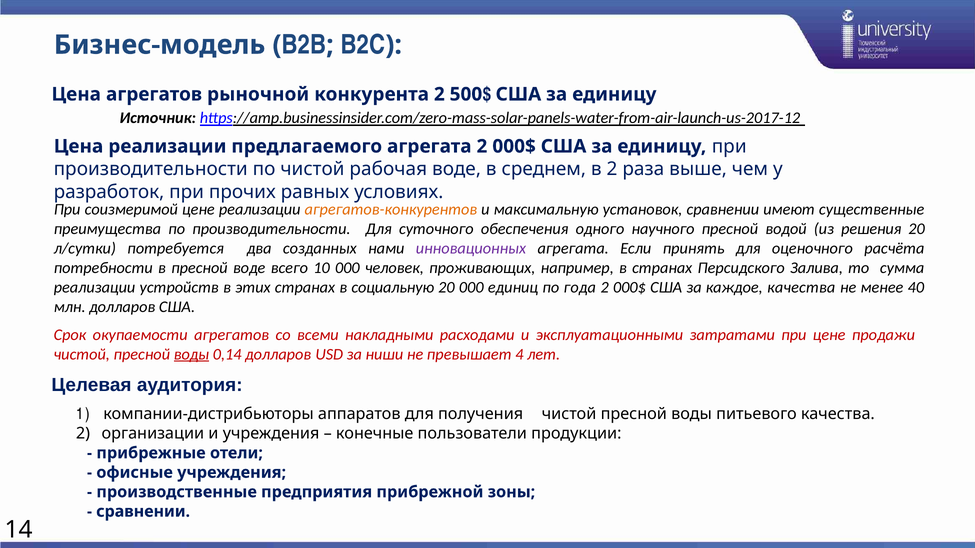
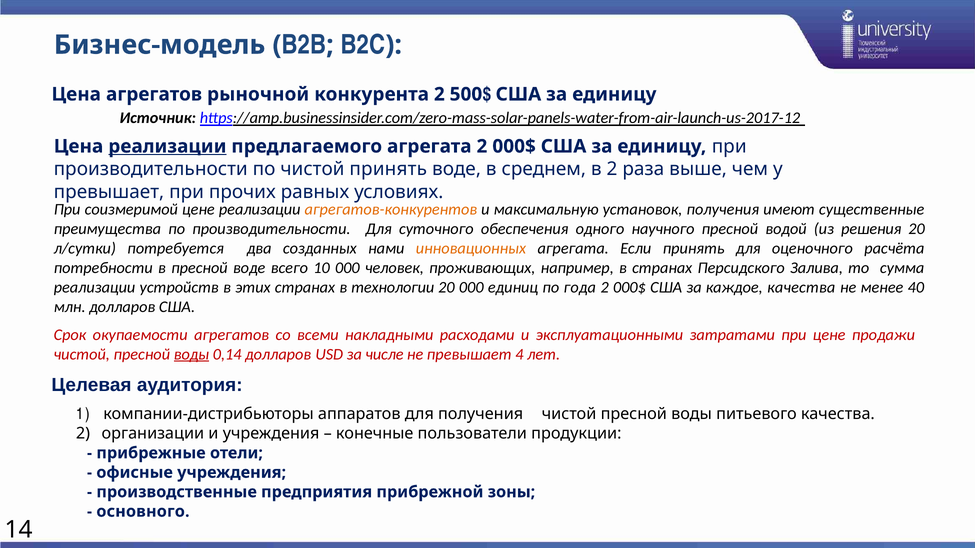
реализации at (167, 146) underline: none -> present
чистой рабочая: рабочая -> принять
разработок at (109, 192): разработок -> превышает
установок сравнении: сравнении -> получения
инновационных colour: purple -> orange
социальную: социальную -> технологии
ниши: ниши -> числе
сравнении at (143, 512): сравнении -> основного
